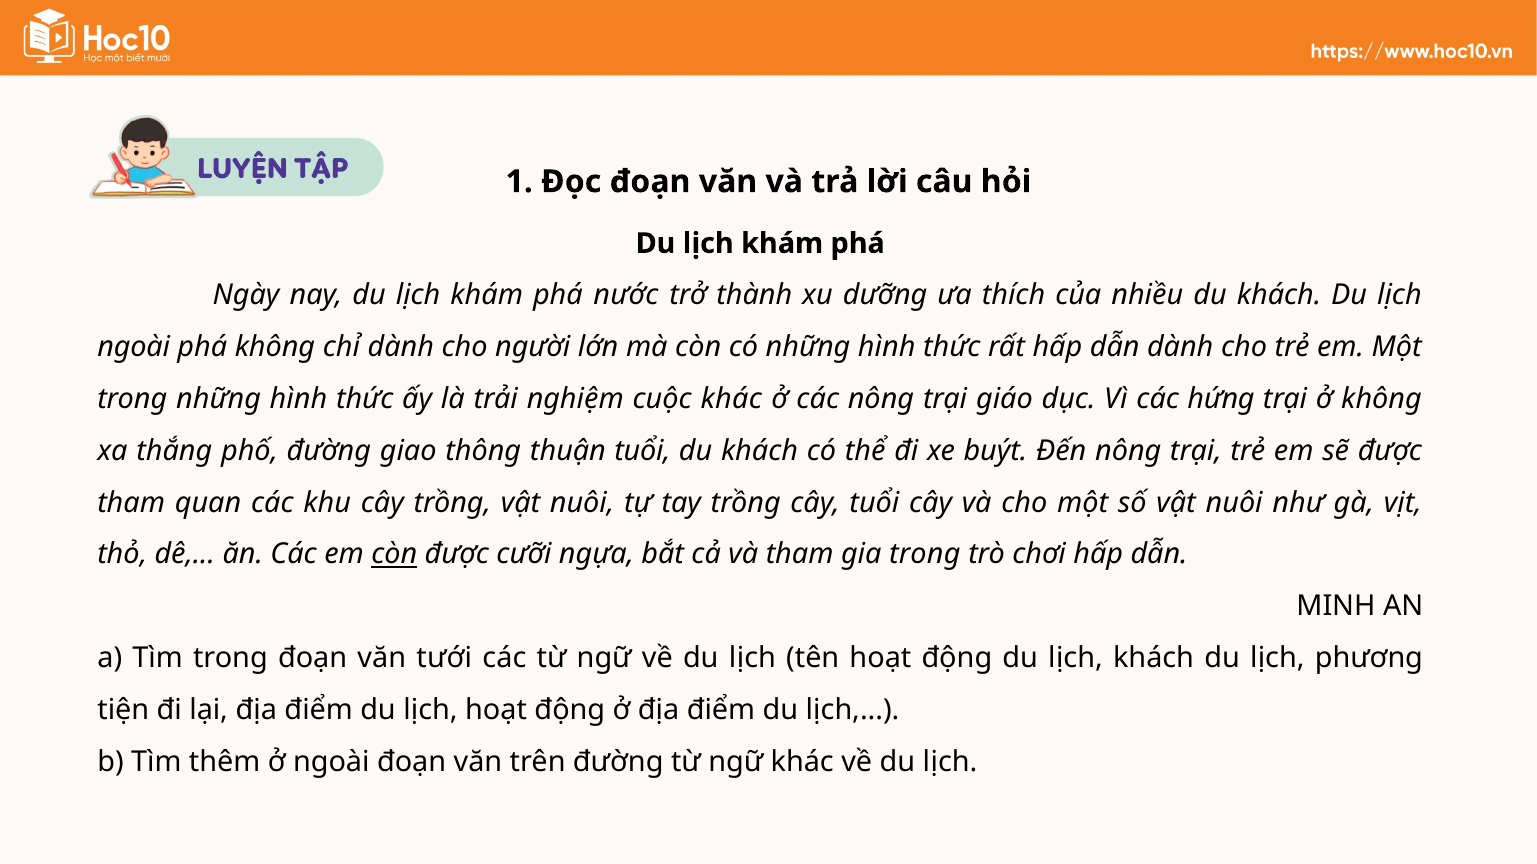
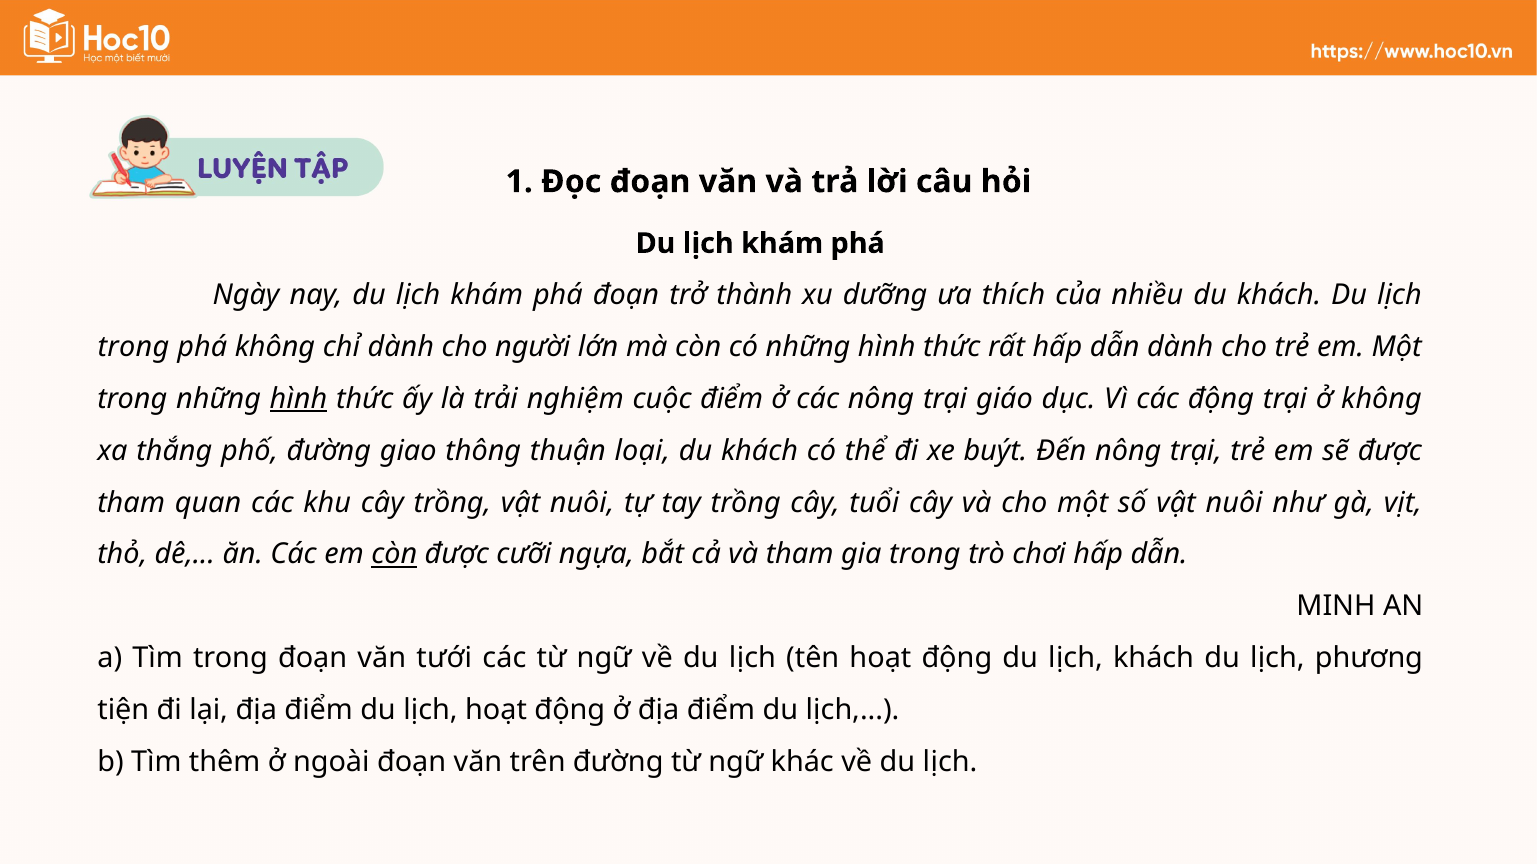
phá nước: nước -> đoạn
ngoài at (134, 347): ngoài -> trong
hình at (298, 399) underline: none -> present
cuộc khác: khác -> điểm
các hứng: hứng -> động
thuận tuổi: tuổi -> loại
